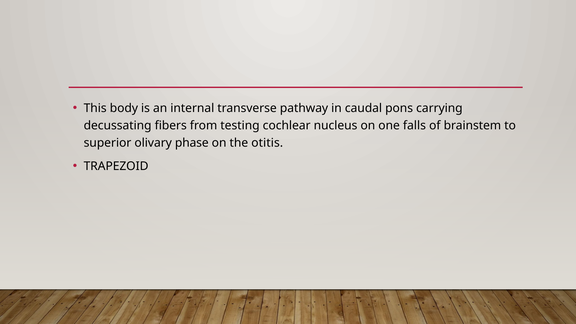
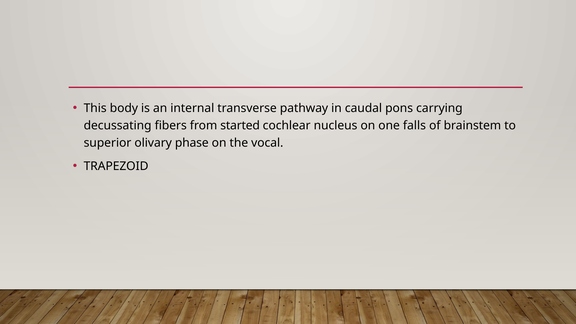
testing: testing -> started
otitis: otitis -> vocal
